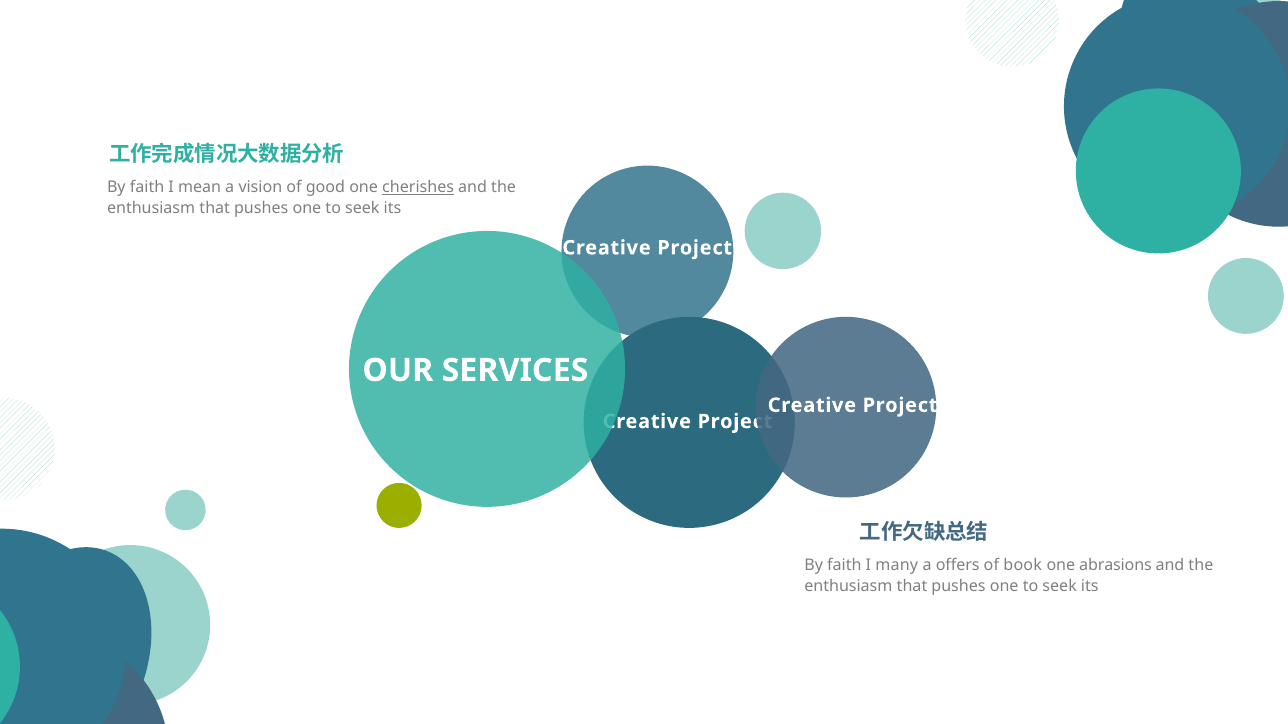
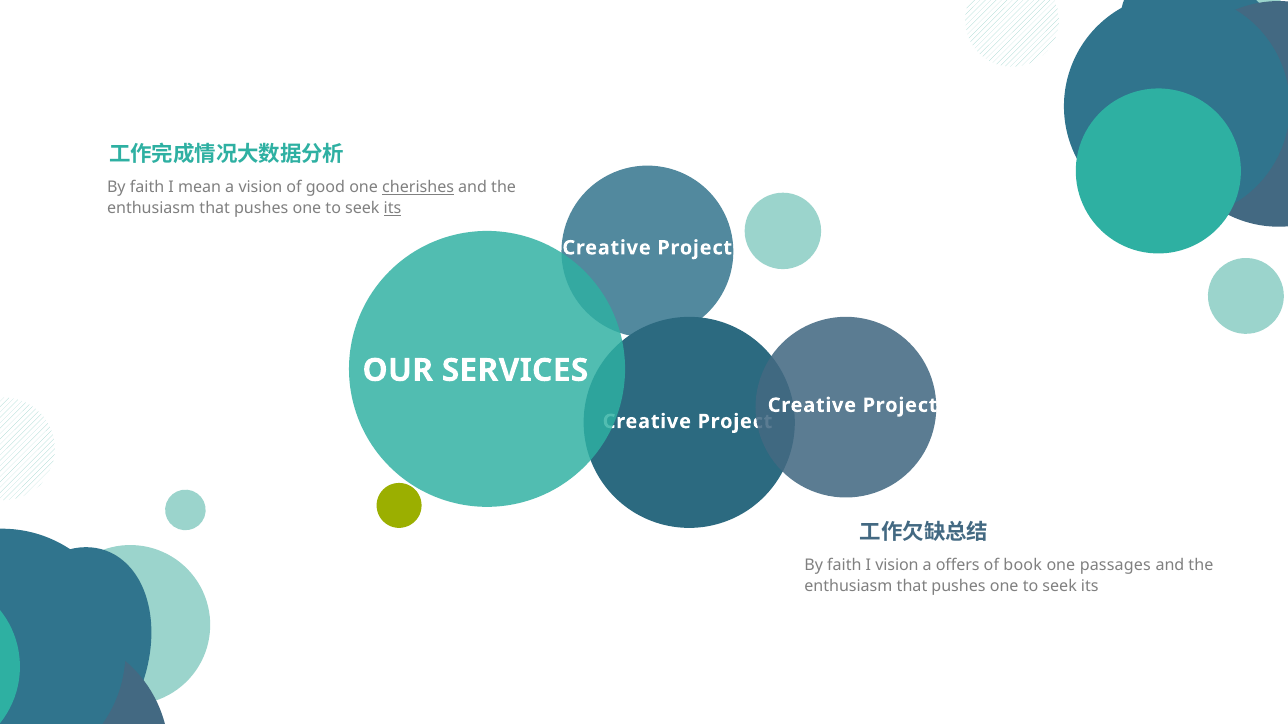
its at (393, 209) underline: none -> present
I many: many -> vision
abrasions: abrasions -> passages
